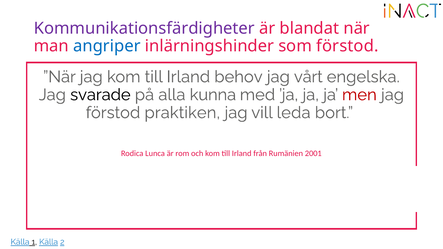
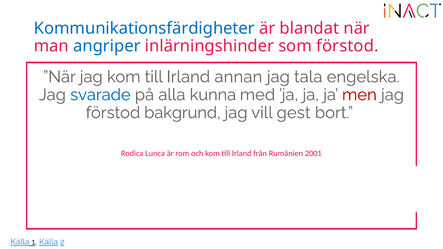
Kommunikationsfärdigheter colour: purple -> blue
behov: behov -> annan
vårt: vårt -> tala
svarade colour: black -> blue
praktiken: praktiken -> bakgrund
leda: leda -> gest
